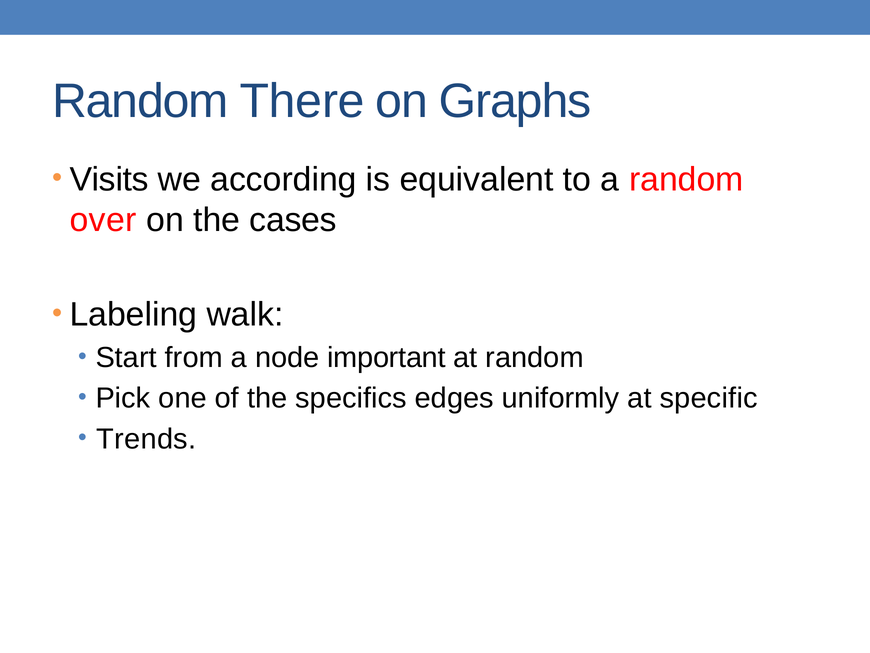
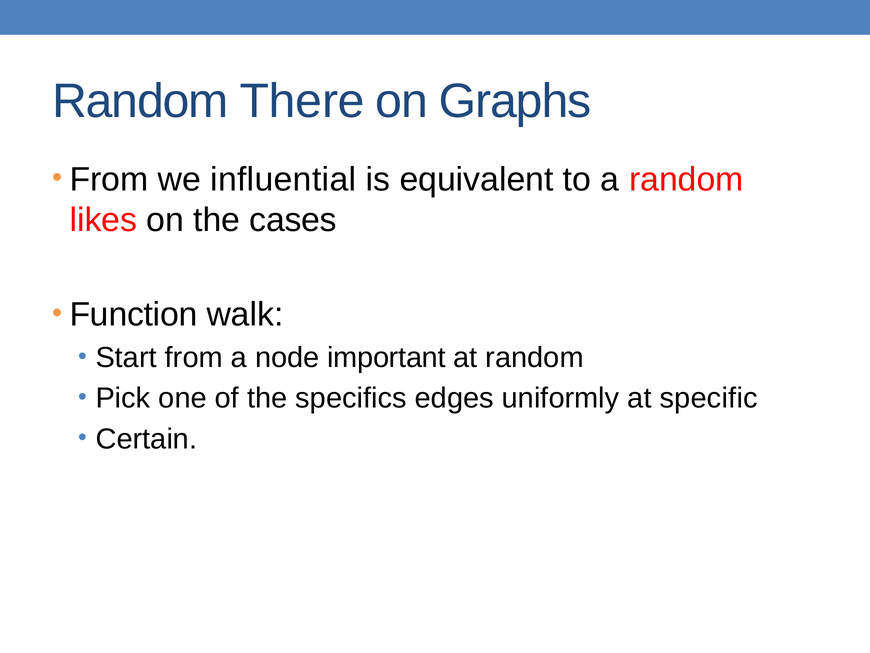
Visits at (109, 179): Visits -> From
according: according -> influential
over: over -> likes
Labeling: Labeling -> Function
Trends: Trends -> Certain
